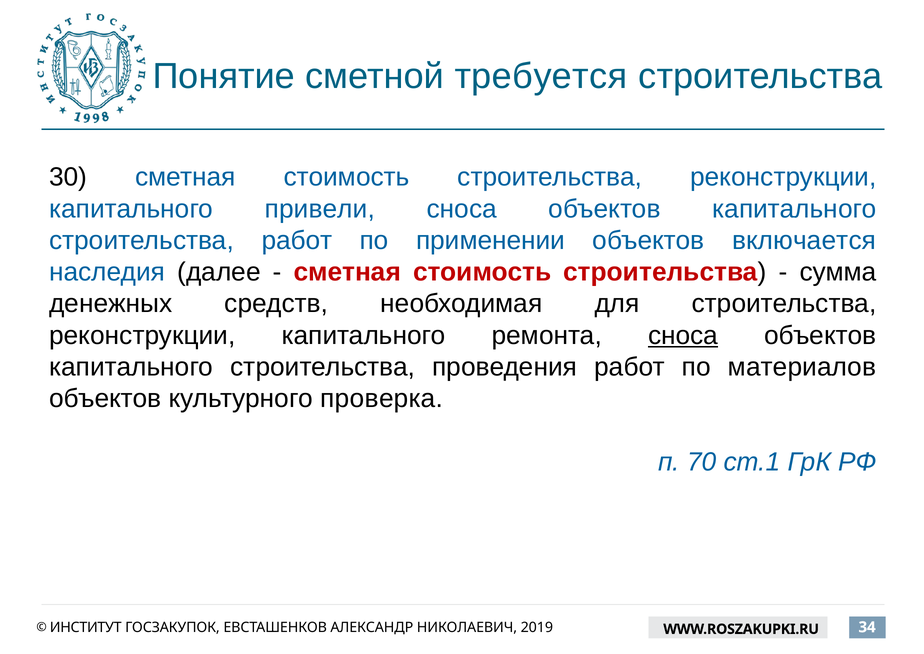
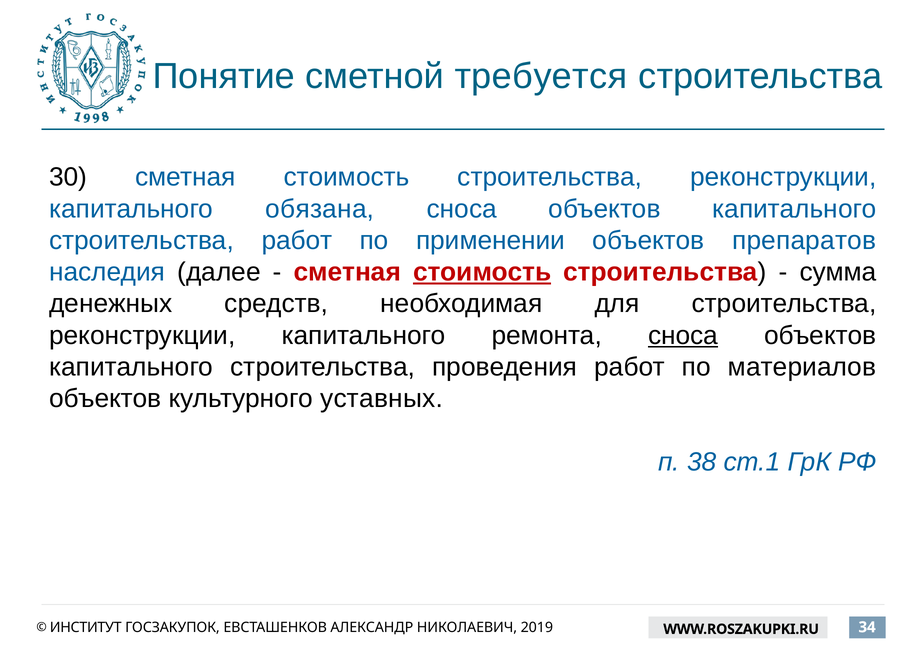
привели: привели -> обязана
включается: включается -> препаратов
стоимость at (482, 272) underline: none -> present
проверка: проверка -> уставных
70: 70 -> 38
